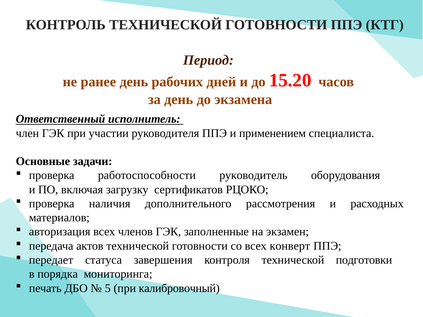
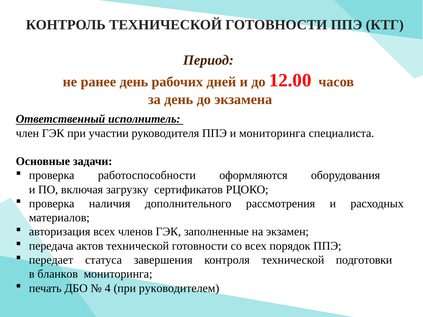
15.20: 15.20 -> 12.00
и применением: применением -> мониторинга
руководитель: руководитель -> оформляются
конверт: конверт -> порядок
порядка: порядка -> бланков
5: 5 -> 4
калибровочный: калибровочный -> руководителем
